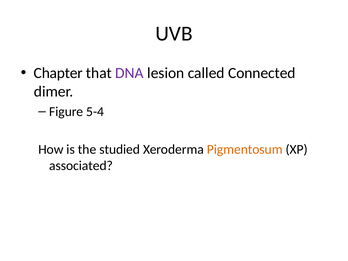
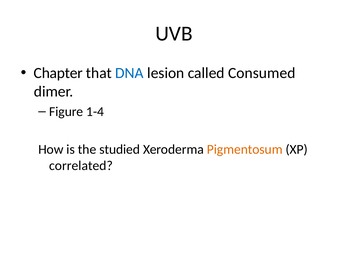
DNA colour: purple -> blue
Connected: Connected -> Consumed
5-4: 5-4 -> 1-4
associated: associated -> correlated
